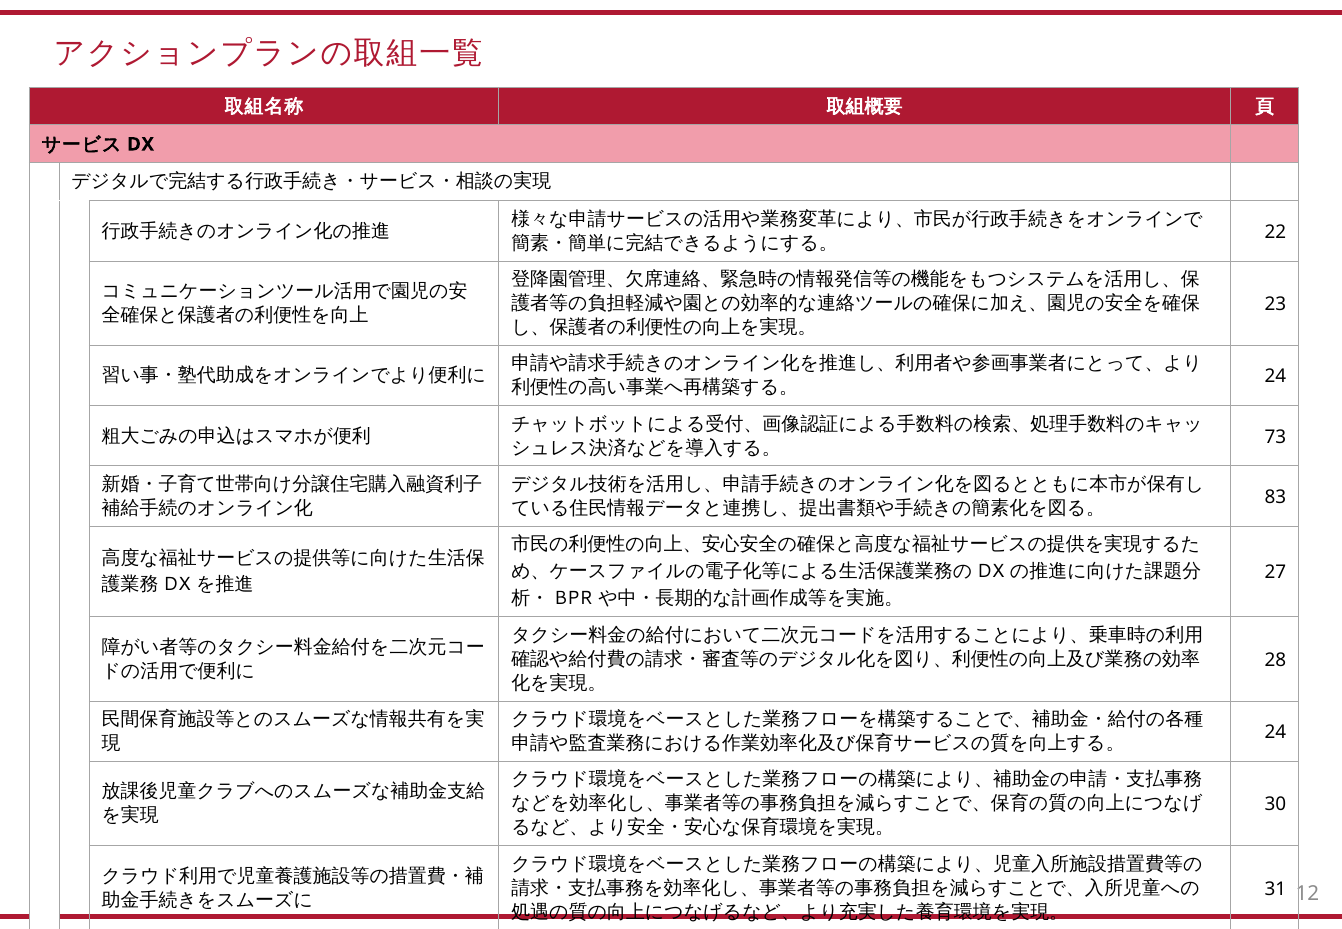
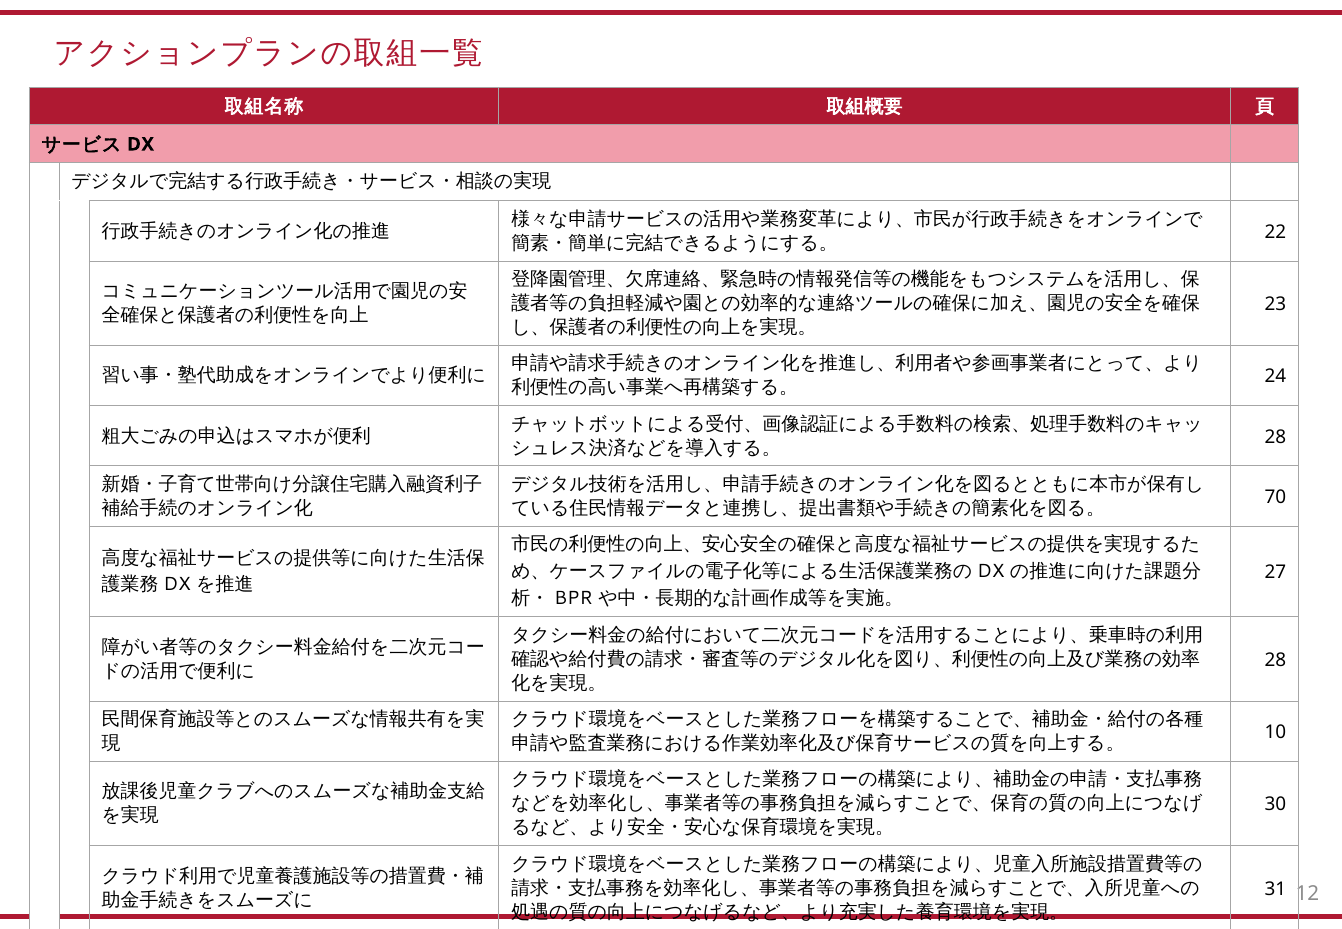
73 at (1275, 437): 73 -> 28
83: 83 -> 70
24 at (1275, 732): 24 -> 10
